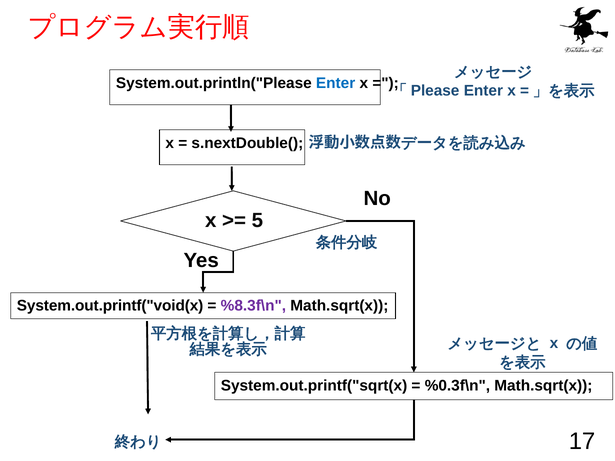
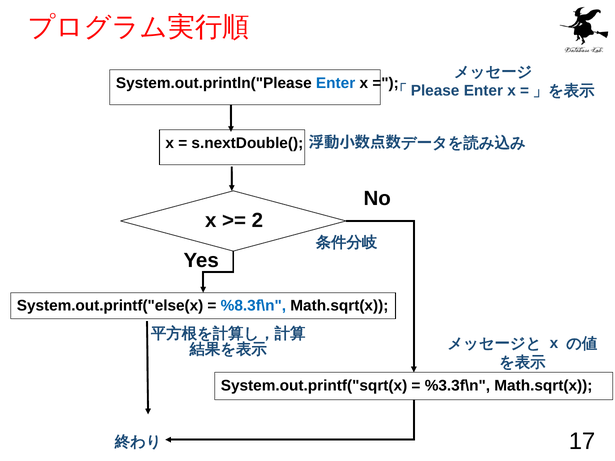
5: 5 -> 2
System.out.printf("void(x: System.out.printf("void(x -> System.out.printf("else(x
%8.3f\n colour: purple -> blue
%0.3f\n: %0.3f\n -> %3.3f\n
